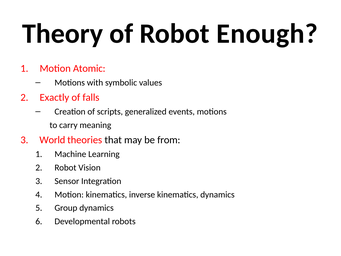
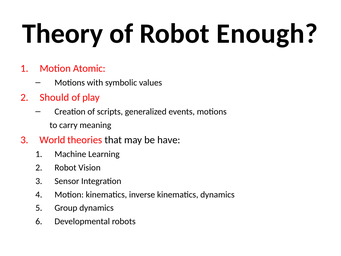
Exactly: Exactly -> Should
falls: falls -> play
from: from -> have
